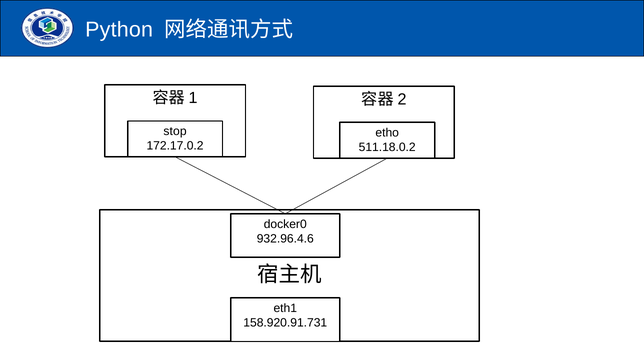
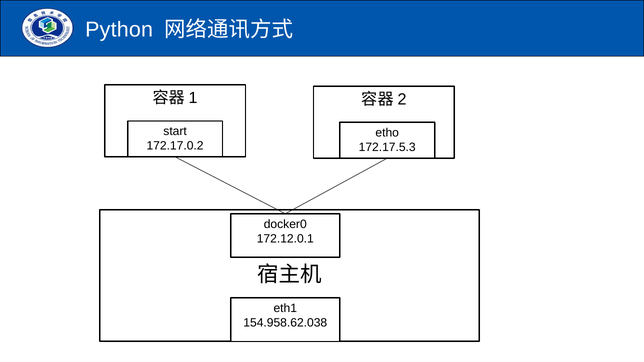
stop: stop -> start
511.18.0.2: 511.18.0.2 -> 172.17.5.3
932.96.4.6: 932.96.4.6 -> 172.12.0.1
158.920.91.731: 158.920.91.731 -> 154.958.62.038
